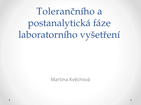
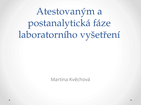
Tolerančního: Tolerančního -> Atestovaným
